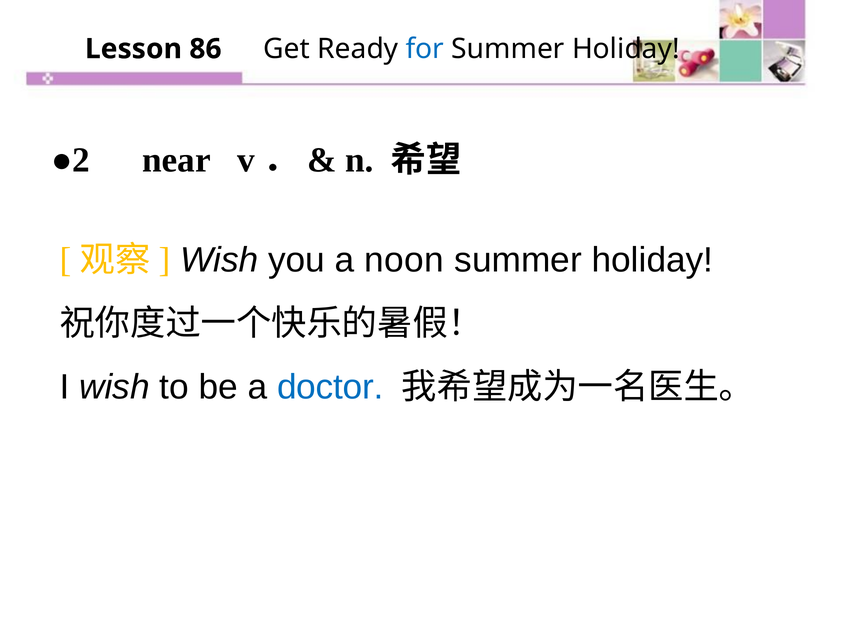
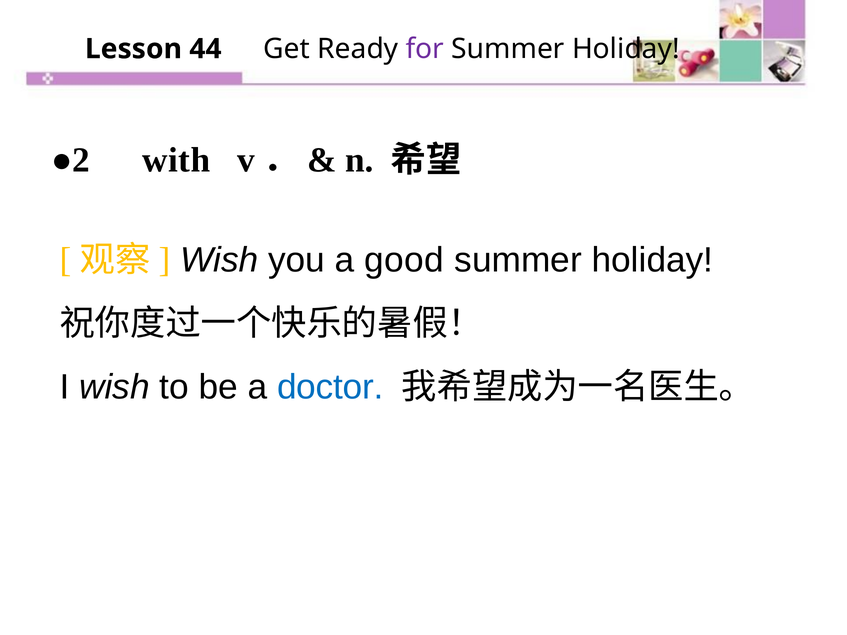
86: 86 -> 44
for colour: blue -> purple
near: near -> with
noon: noon -> good
